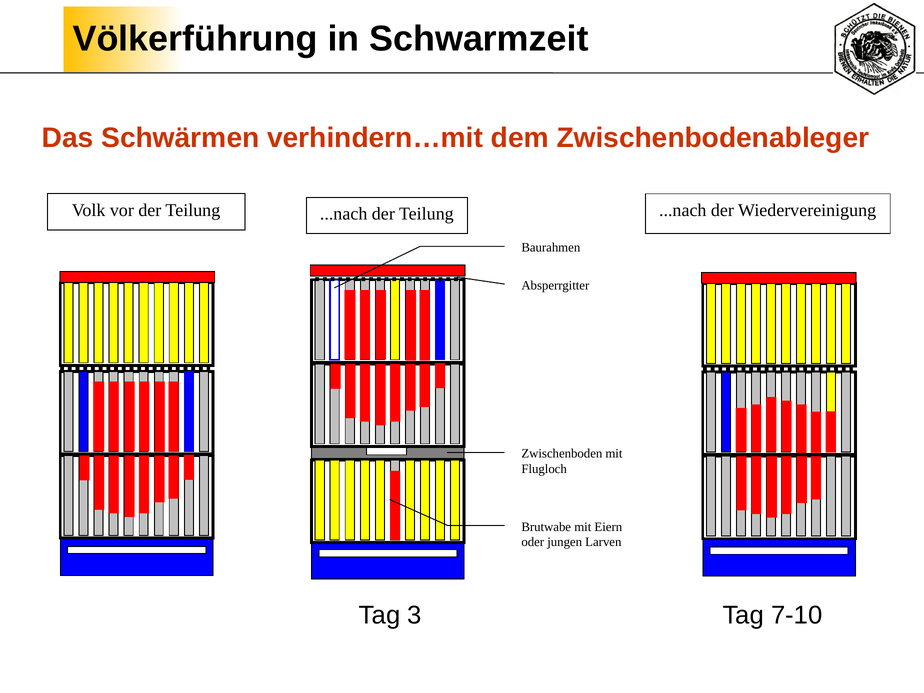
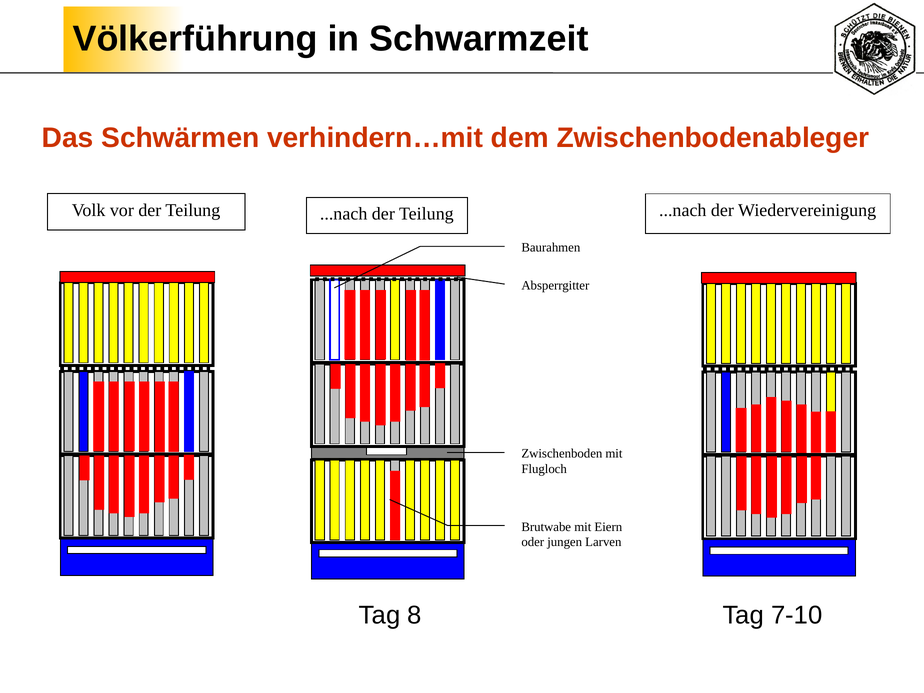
3: 3 -> 8
